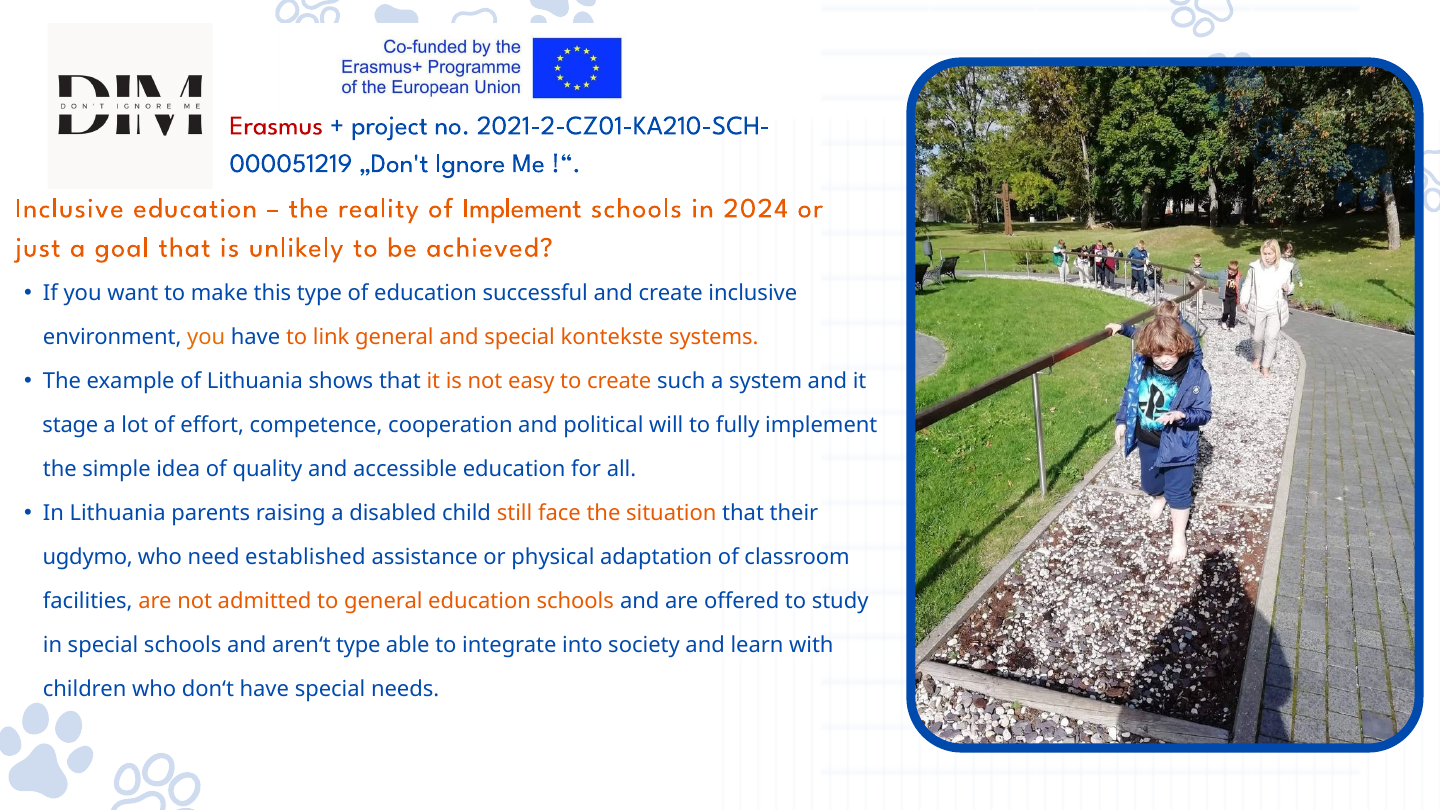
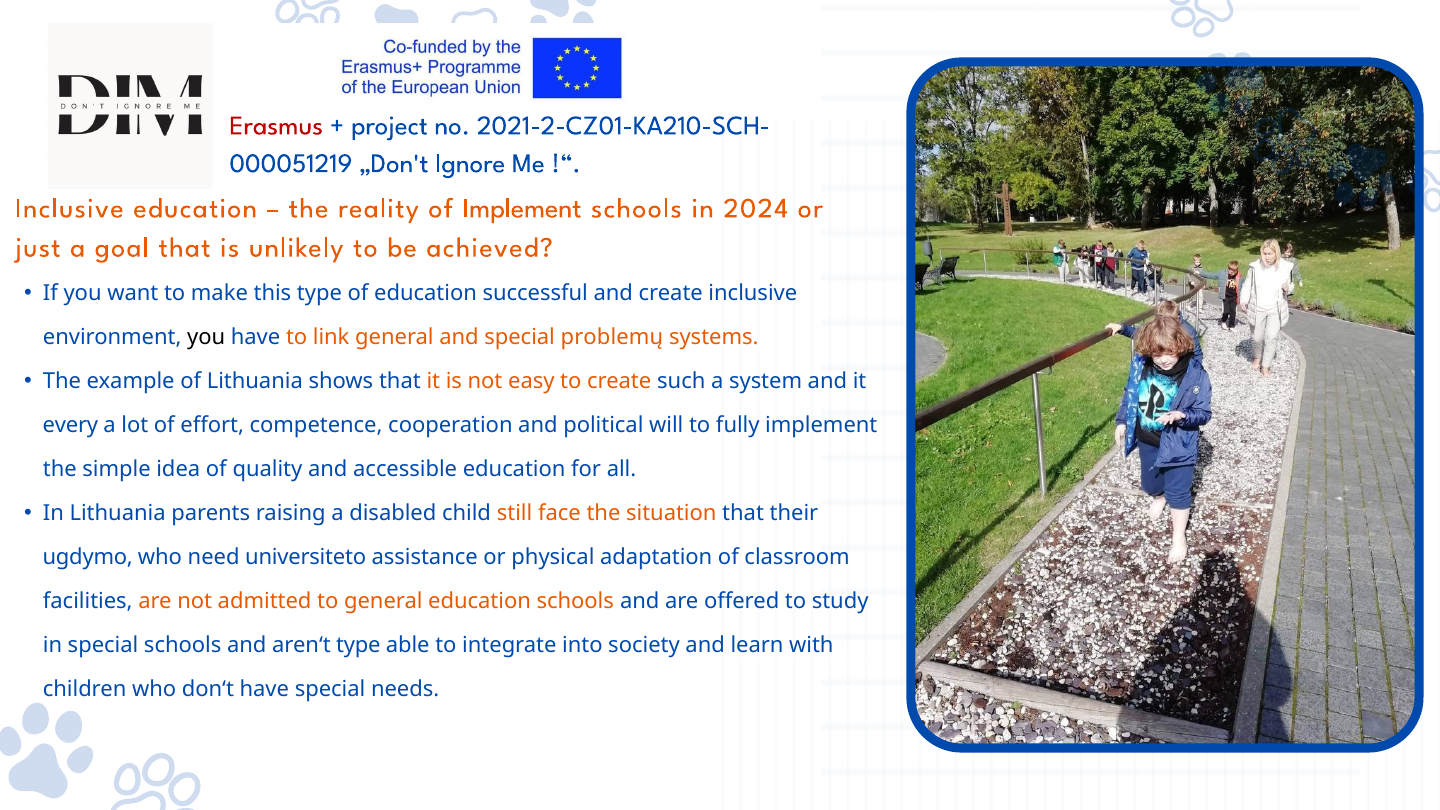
you at (206, 337) colour: orange -> black
kontekste: kontekste -> problemų
stage: stage -> every
established: established -> universiteto
